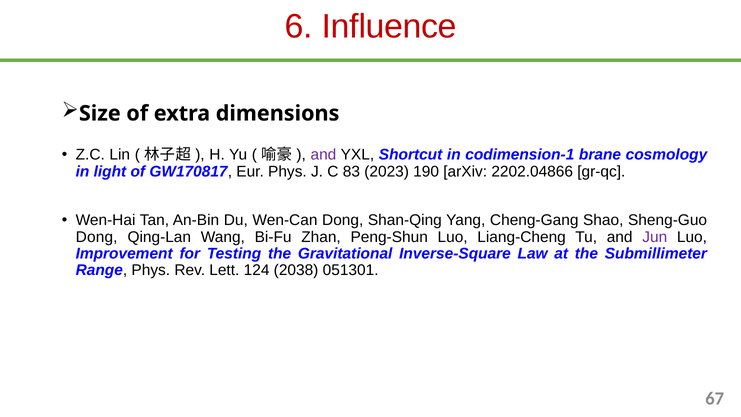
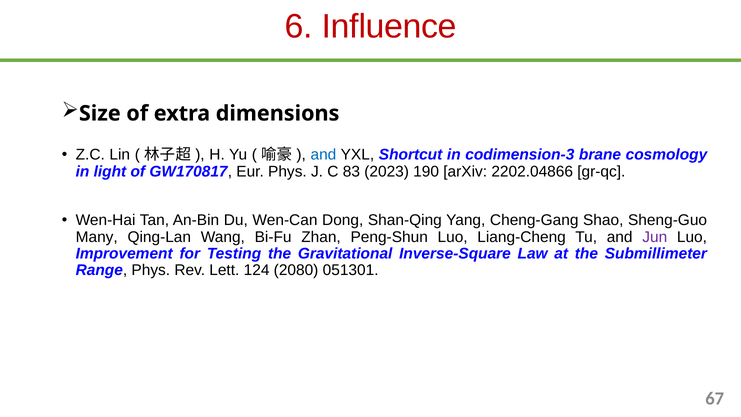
and at (323, 155) colour: purple -> blue
codimension-1: codimension-1 -> codimension-3
Dong at (97, 237): Dong -> Many
2038: 2038 -> 2080
